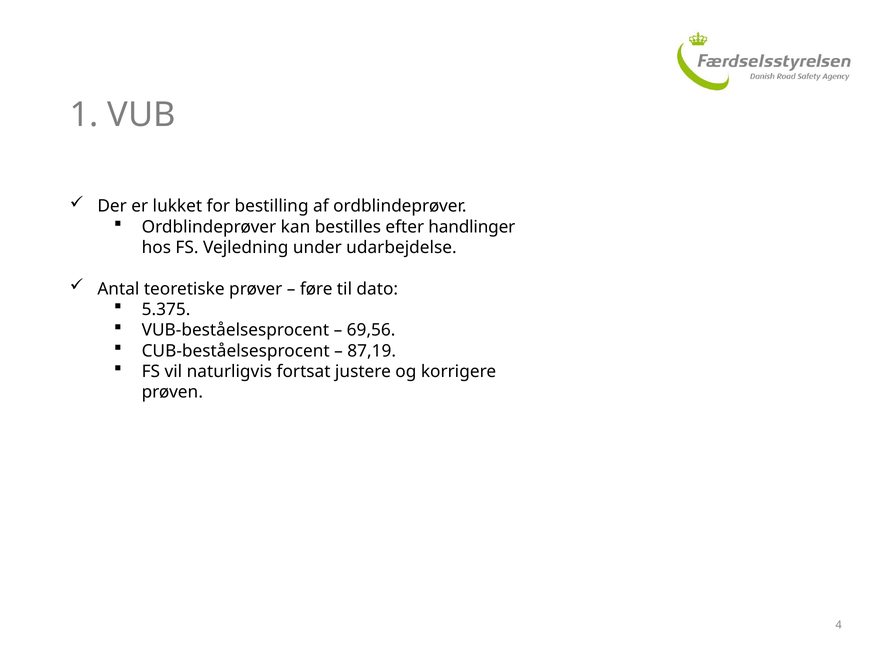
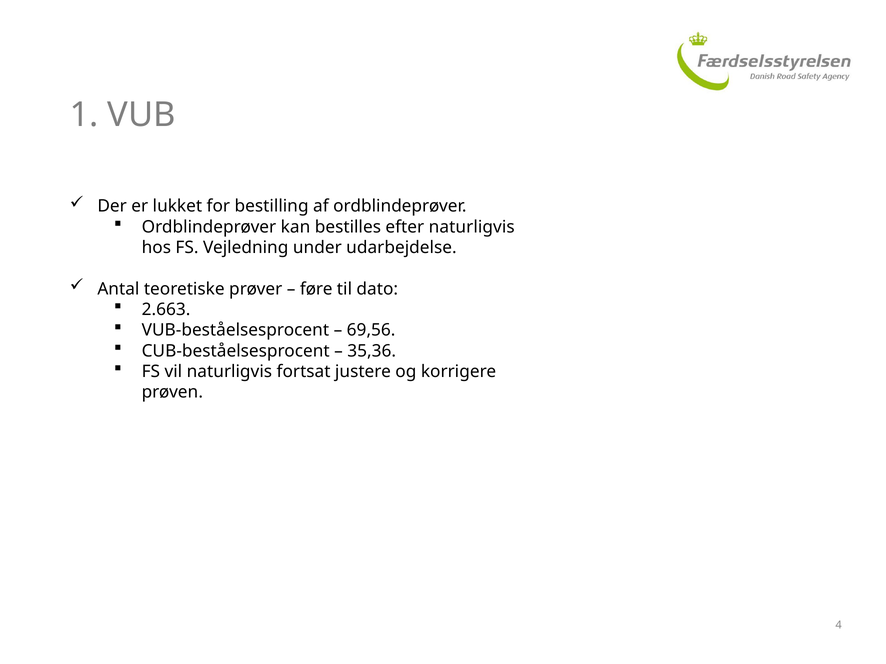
efter handlinger: handlinger -> naturligvis
5.375: 5.375 -> 2.663
87,19: 87,19 -> 35,36
